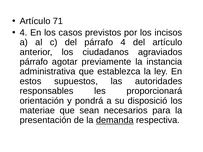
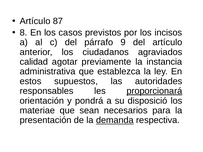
71: 71 -> 87
4 at (24, 33): 4 -> 8
párrafo 4: 4 -> 9
párrafo at (34, 62): párrafo -> calidad
proporcionará underline: none -> present
